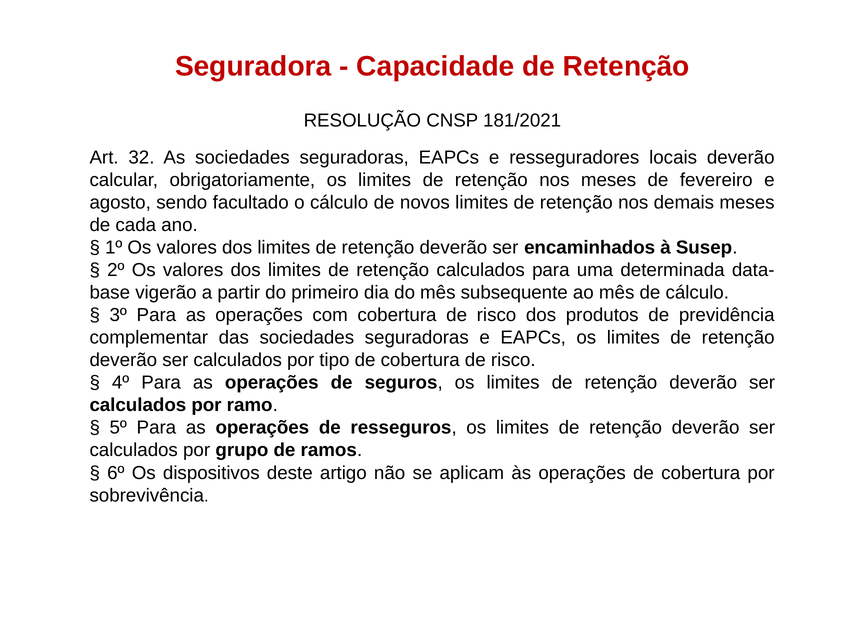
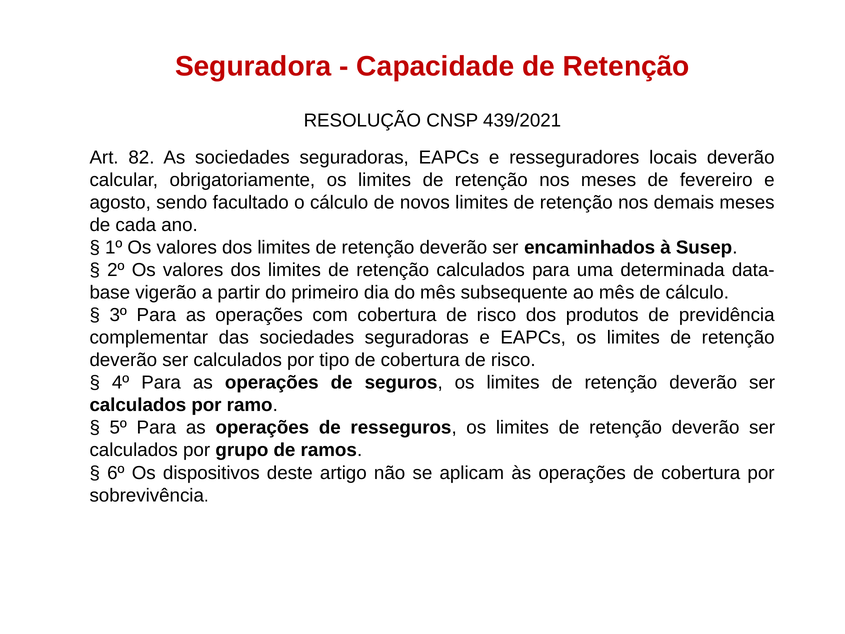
181/2021: 181/2021 -> 439/2021
32: 32 -> 82
